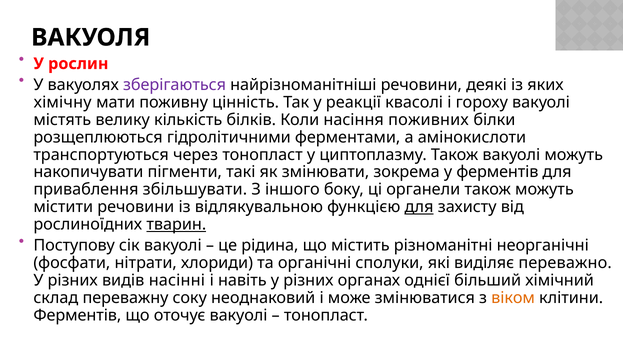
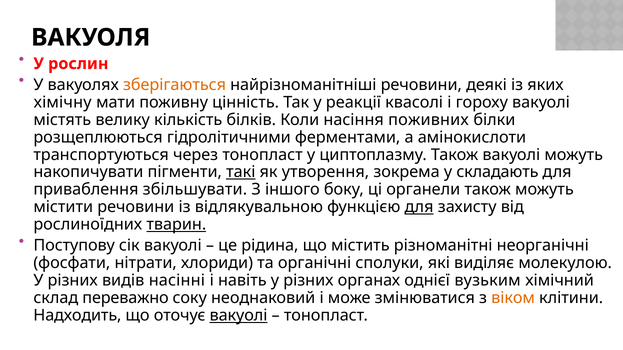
зберігаються colour: purple -> orange
такі underline: none -> present
змінювати: змінювати -> утворення
у ферментів: ферментів -> складають
переважно: переважно -> молекулою
більший: більший -> вузьким
переважну: переважну -> переважно
Ферментів at (77, 316): Ферментів -> Надходить
вакуолі at (239, 316) underline: none -> present
